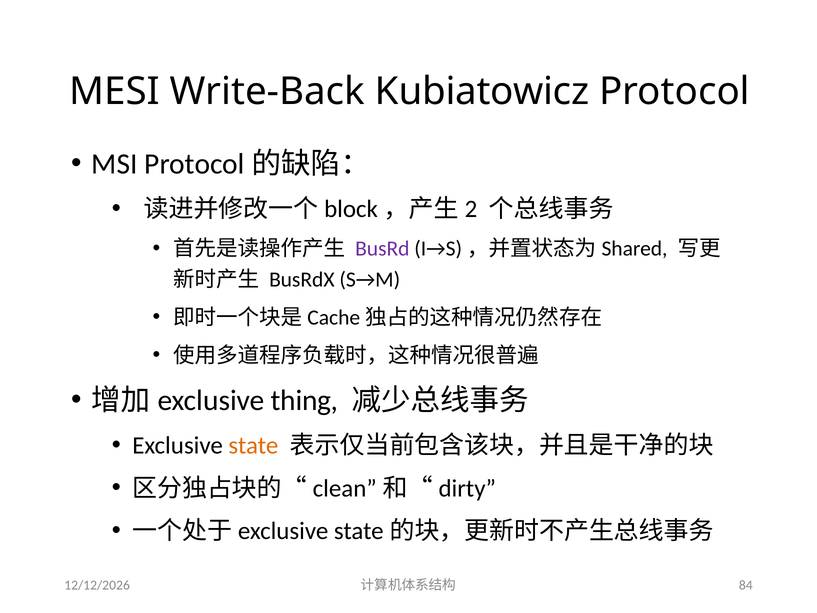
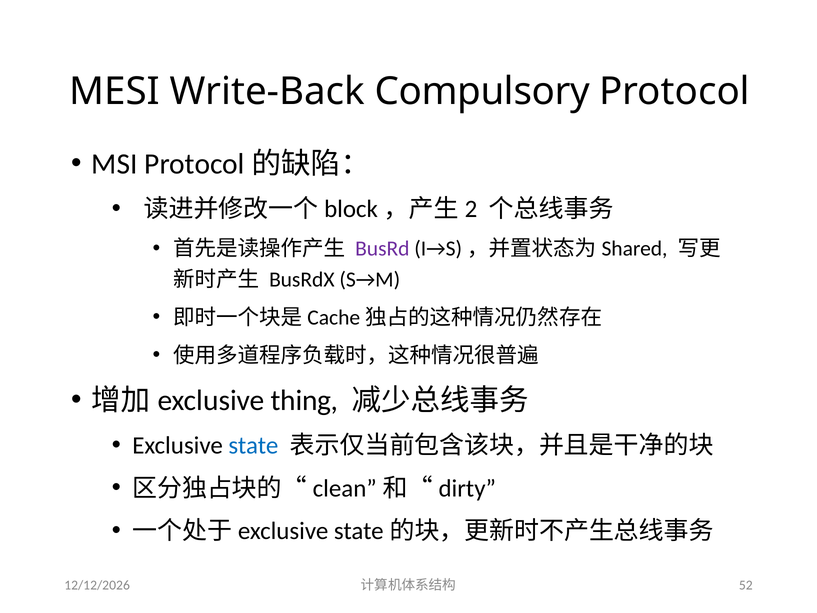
Kubiatowicz: Kubiatowicz -> Compulsory
state colour: orange -> blue
84: 84 -> 52
